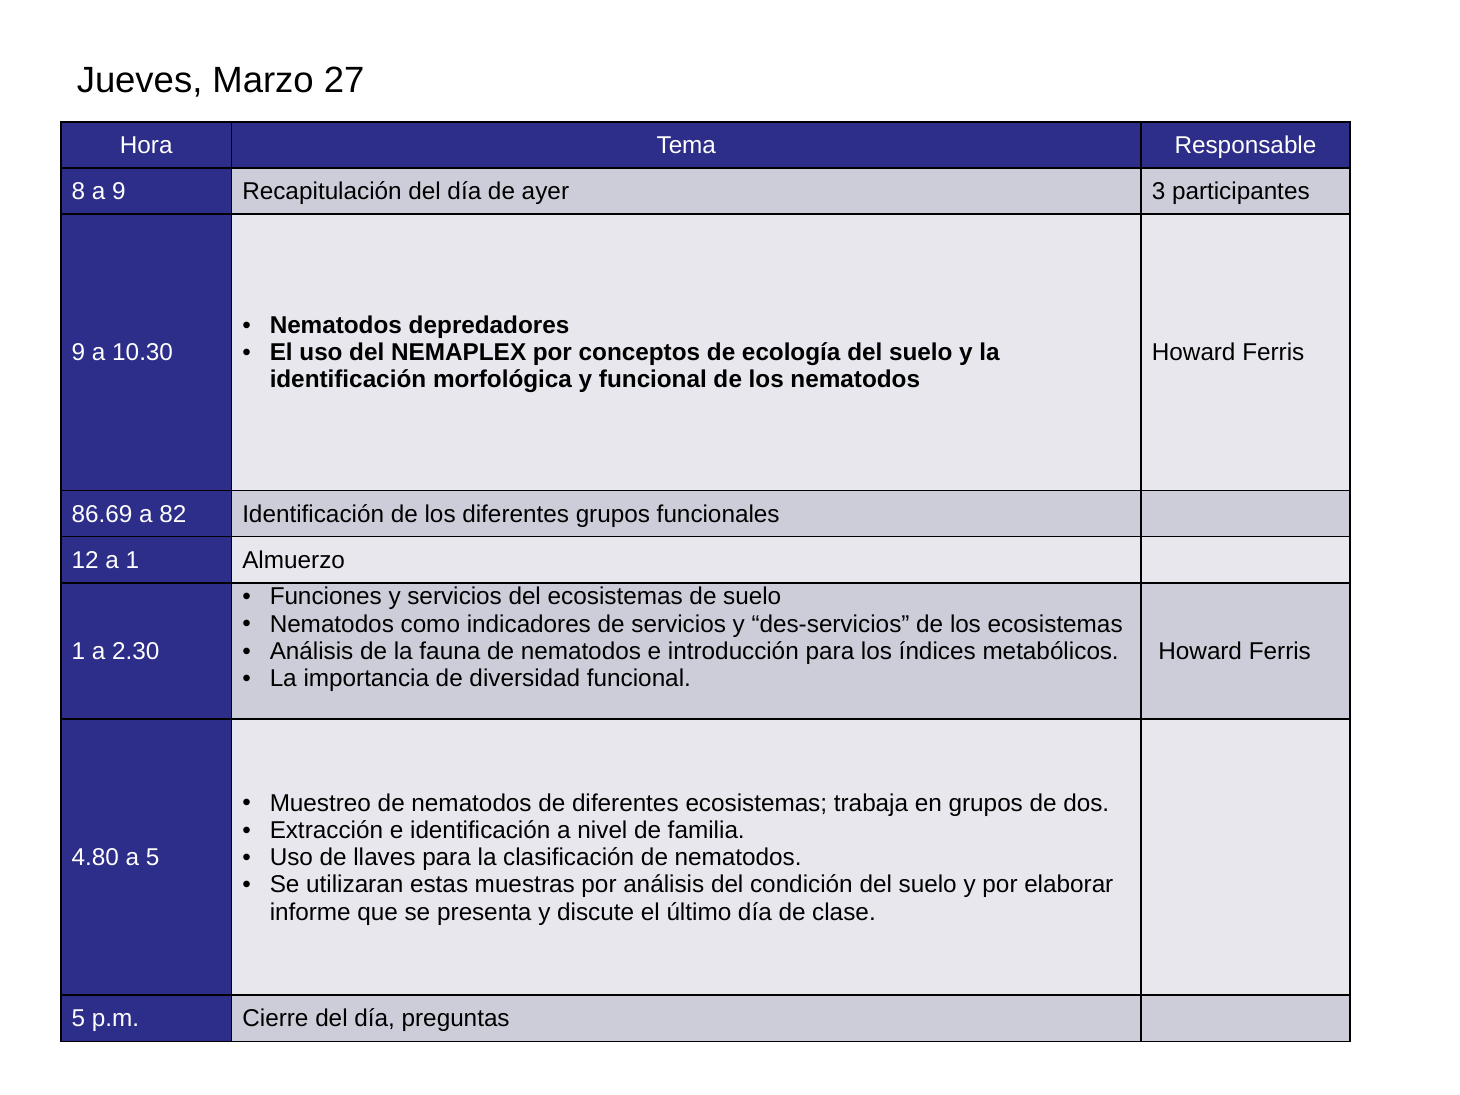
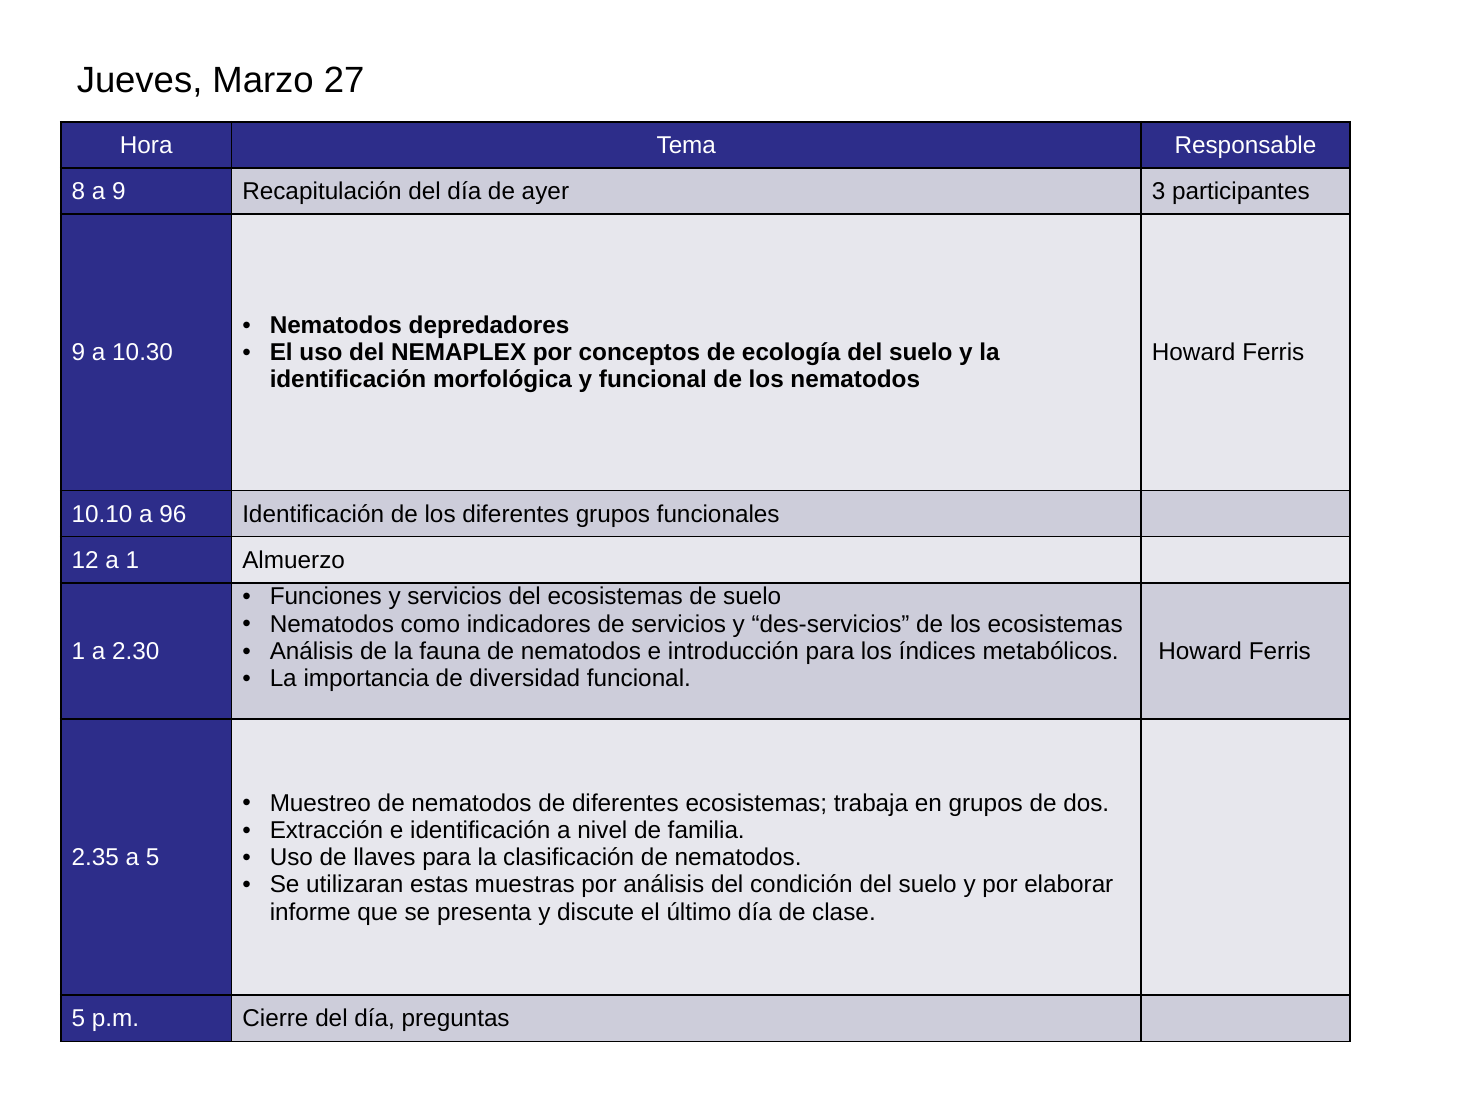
86.69: 86.69 -> 10.10
82: 82 -> 96
4.80: 4.80 -> 2.35
